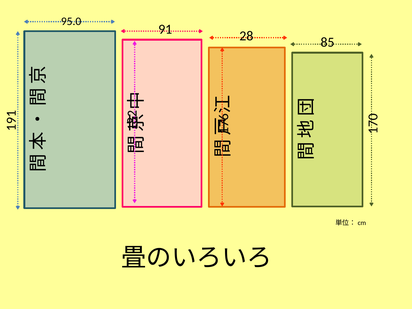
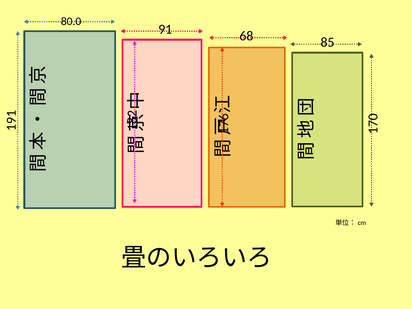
95.0: 95.0 -> 80.0
28: 28 -> 68
